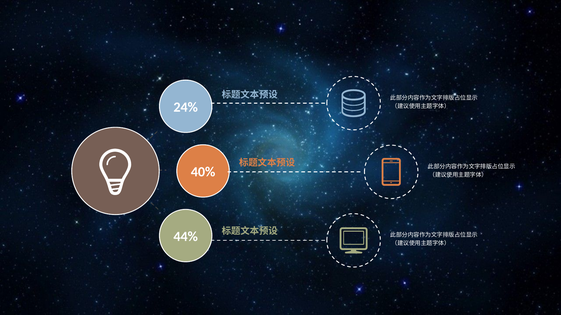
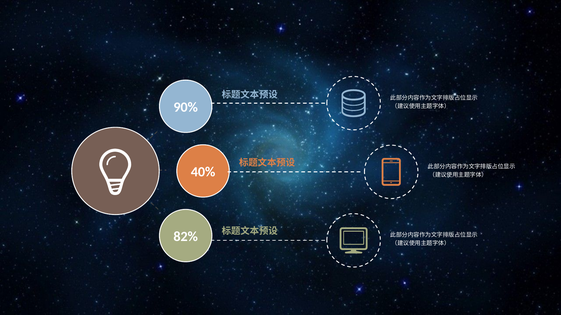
24%: 24% -> 90%
44%: 44% -> 82%
